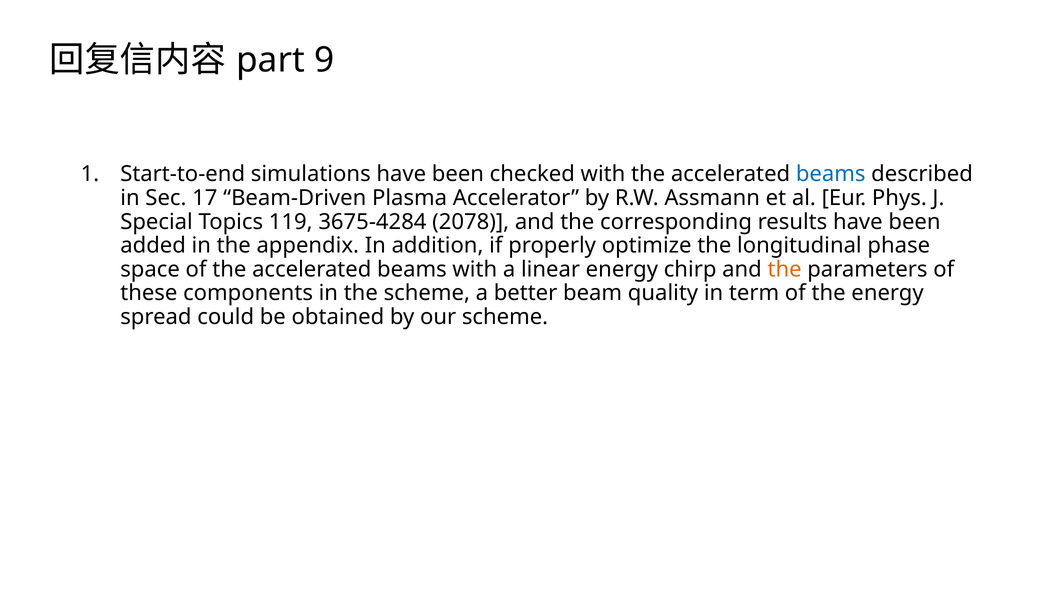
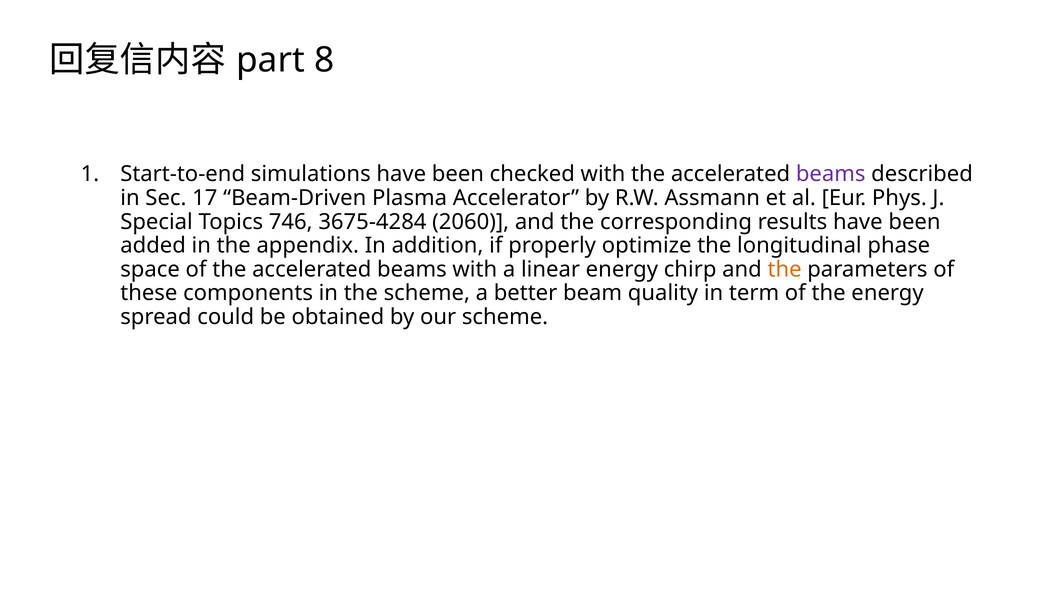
9: 9 -> 8
beams at (831, 174) colour: blue -> purple
119: 119 -> 746
2078: 2078 -> 2060
